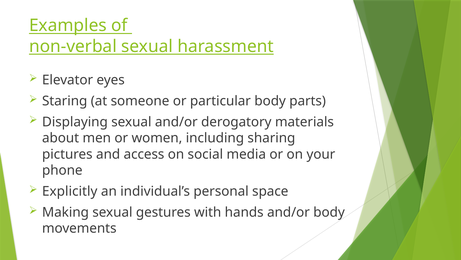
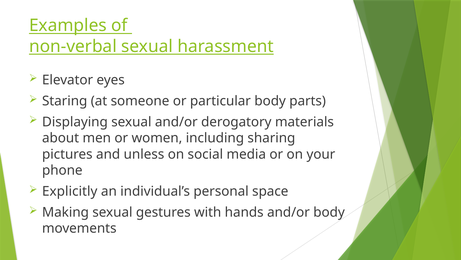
access: access -> unless
